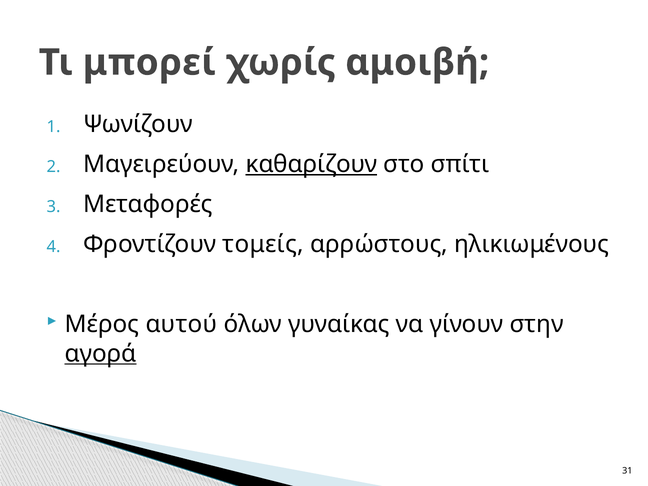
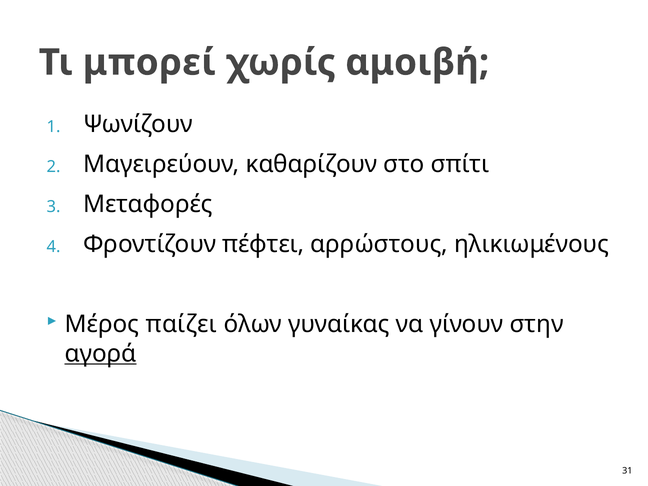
καθαρίζουν underline: present -> none
τομείς: τομείς -> πέφτει
αυτού: αυτού -> παίζει
